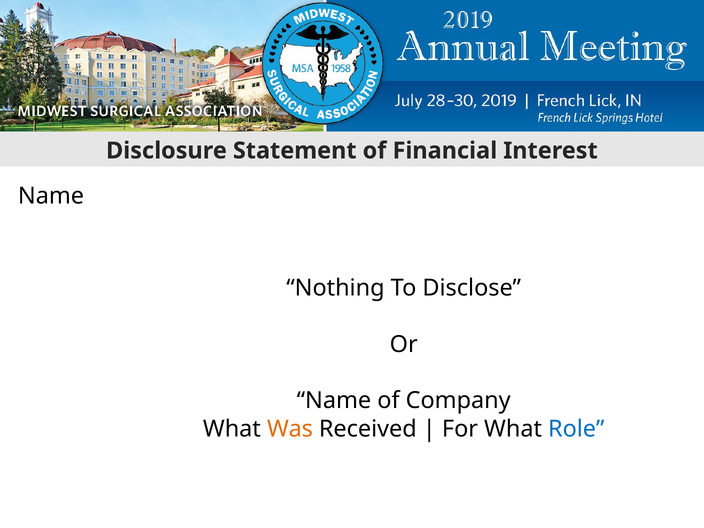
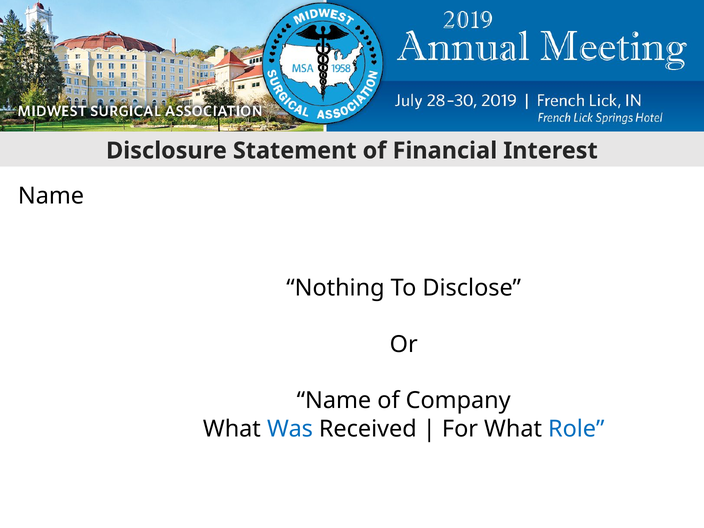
Was colour: orange -> blue
